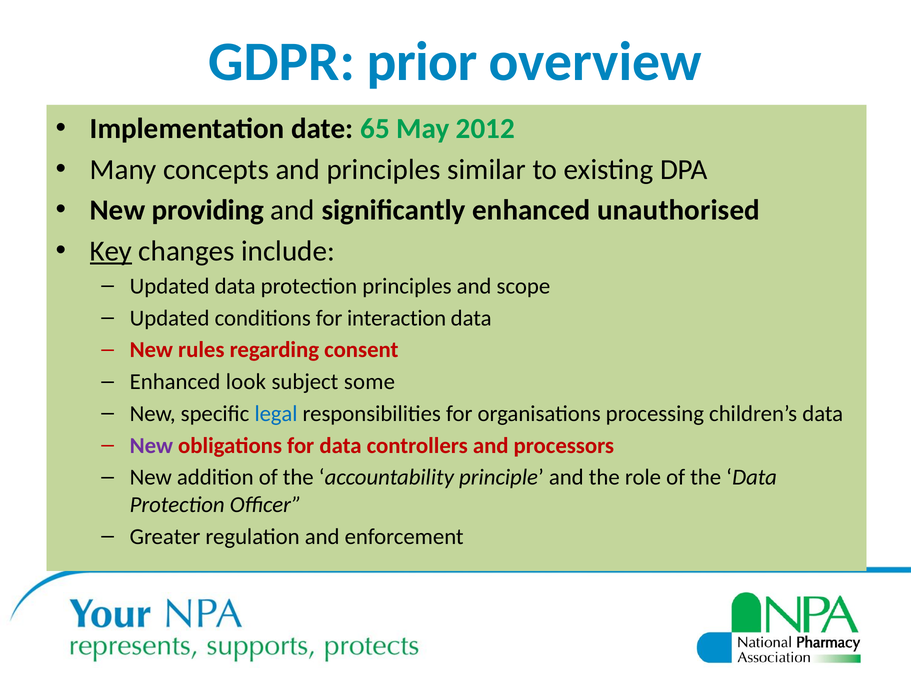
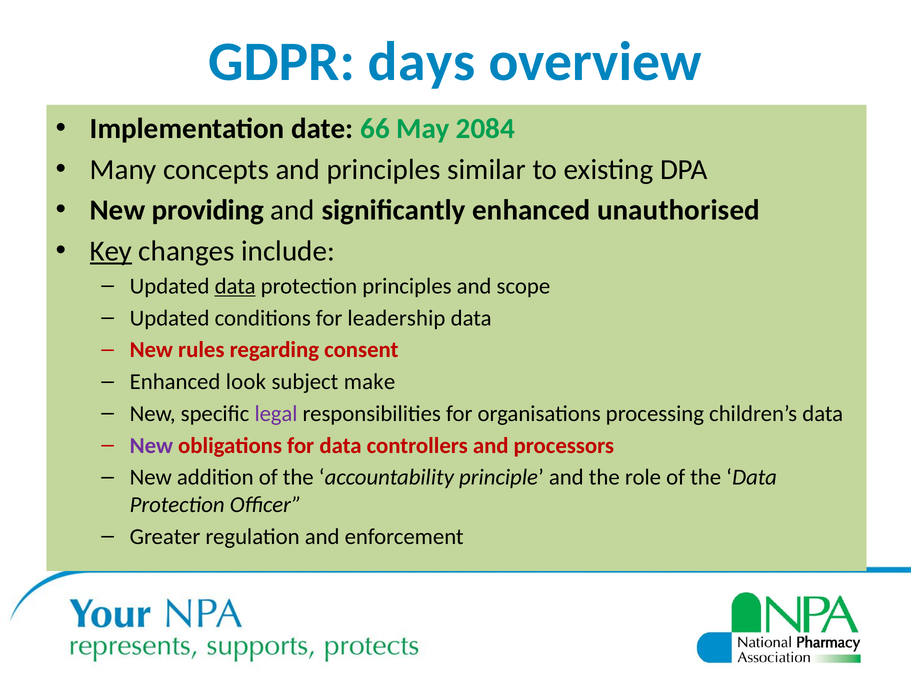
prior: prior -> days
65: 65 -> 66
2012: 2012 -> 2084
data at (235, 286) underline: none -> present
interaction: interaction -> leadership
some: some -> make
legal colour: blue -> purple
